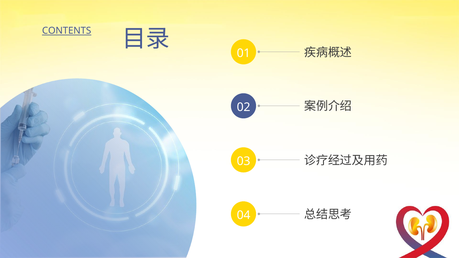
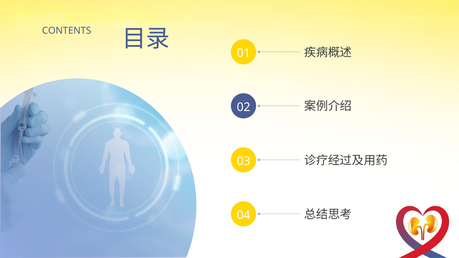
CONTENTS underline: present -> none
